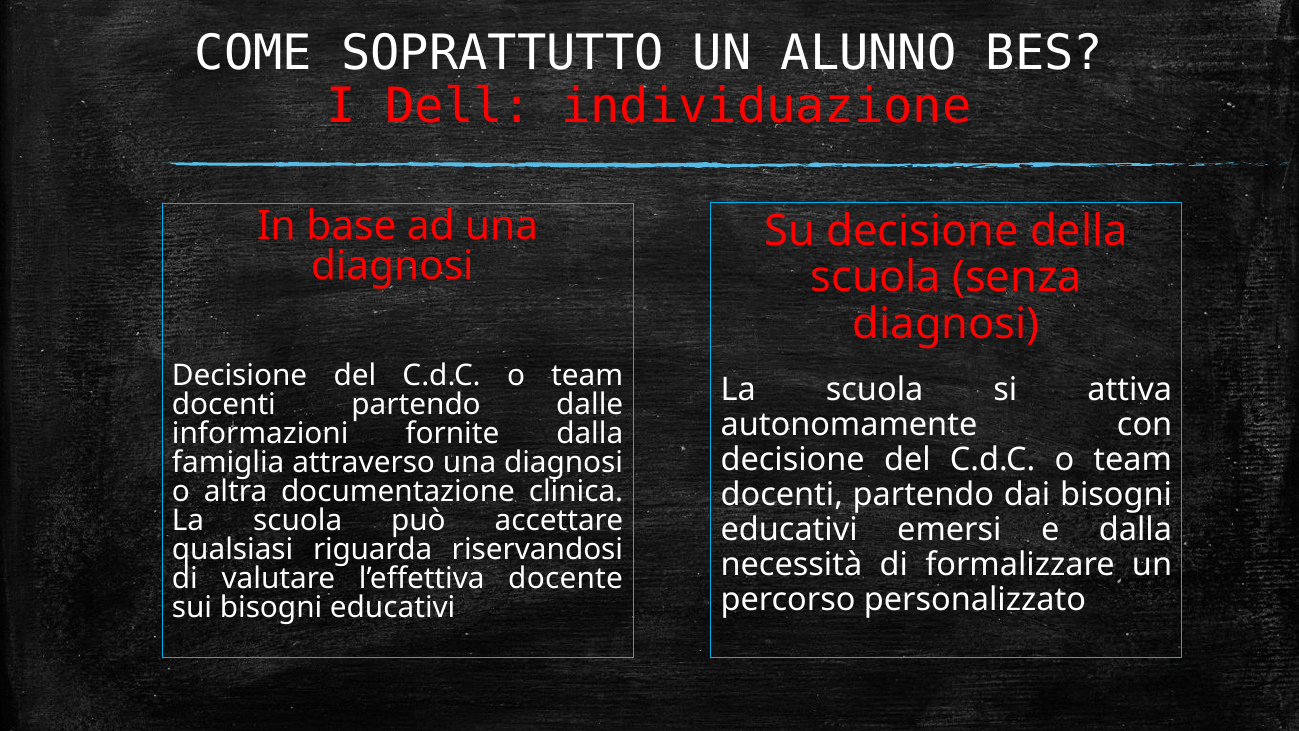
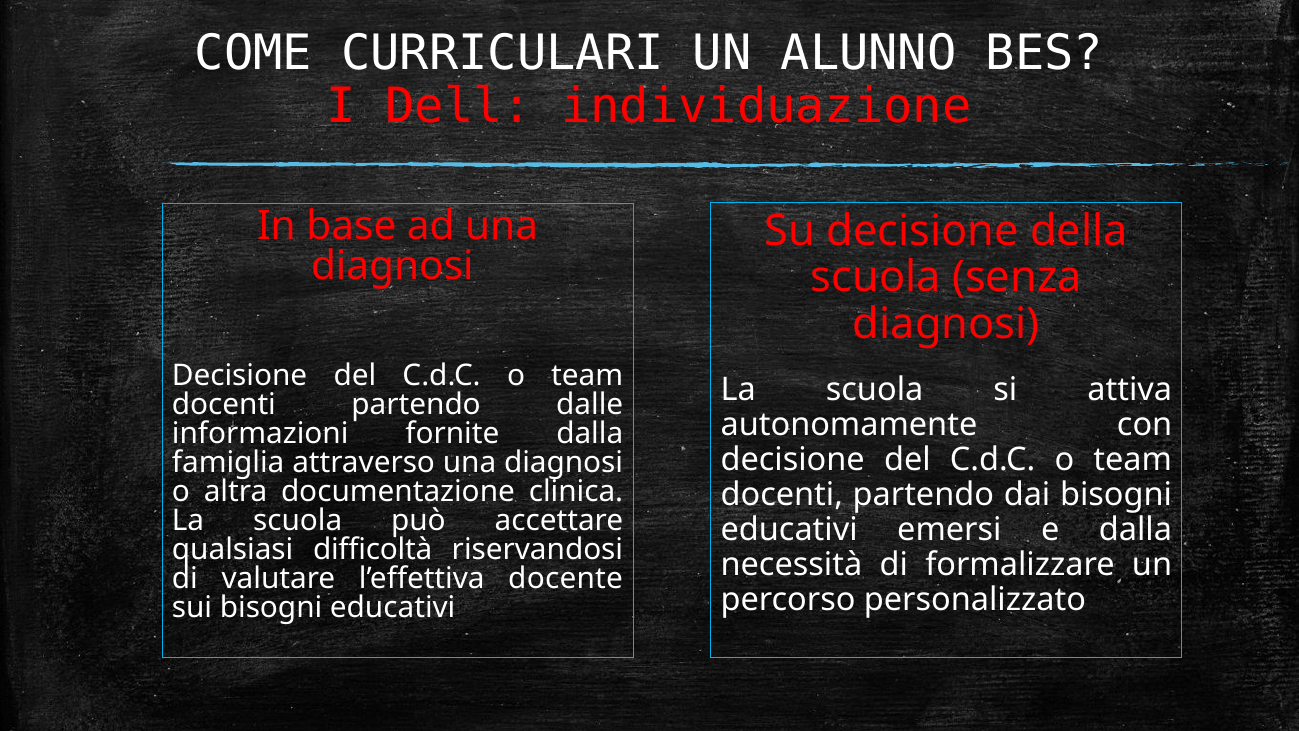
SOPRATTUTTO: SOPRATTUTTO -> CURRICULARI
riguarda: riguarda -> difficoltà
